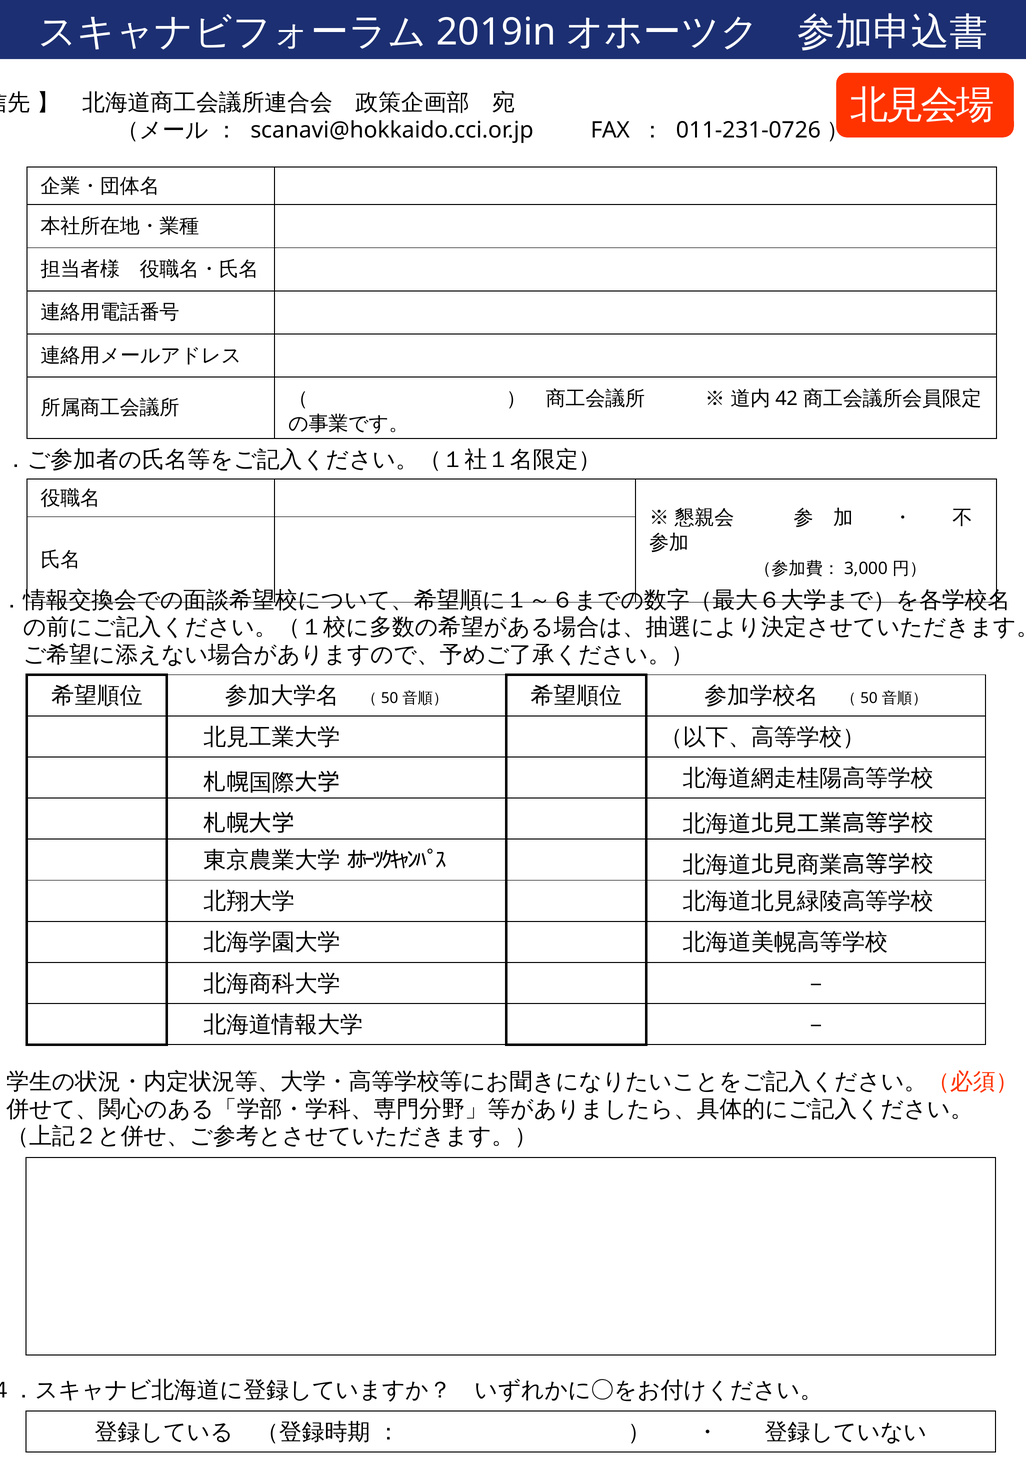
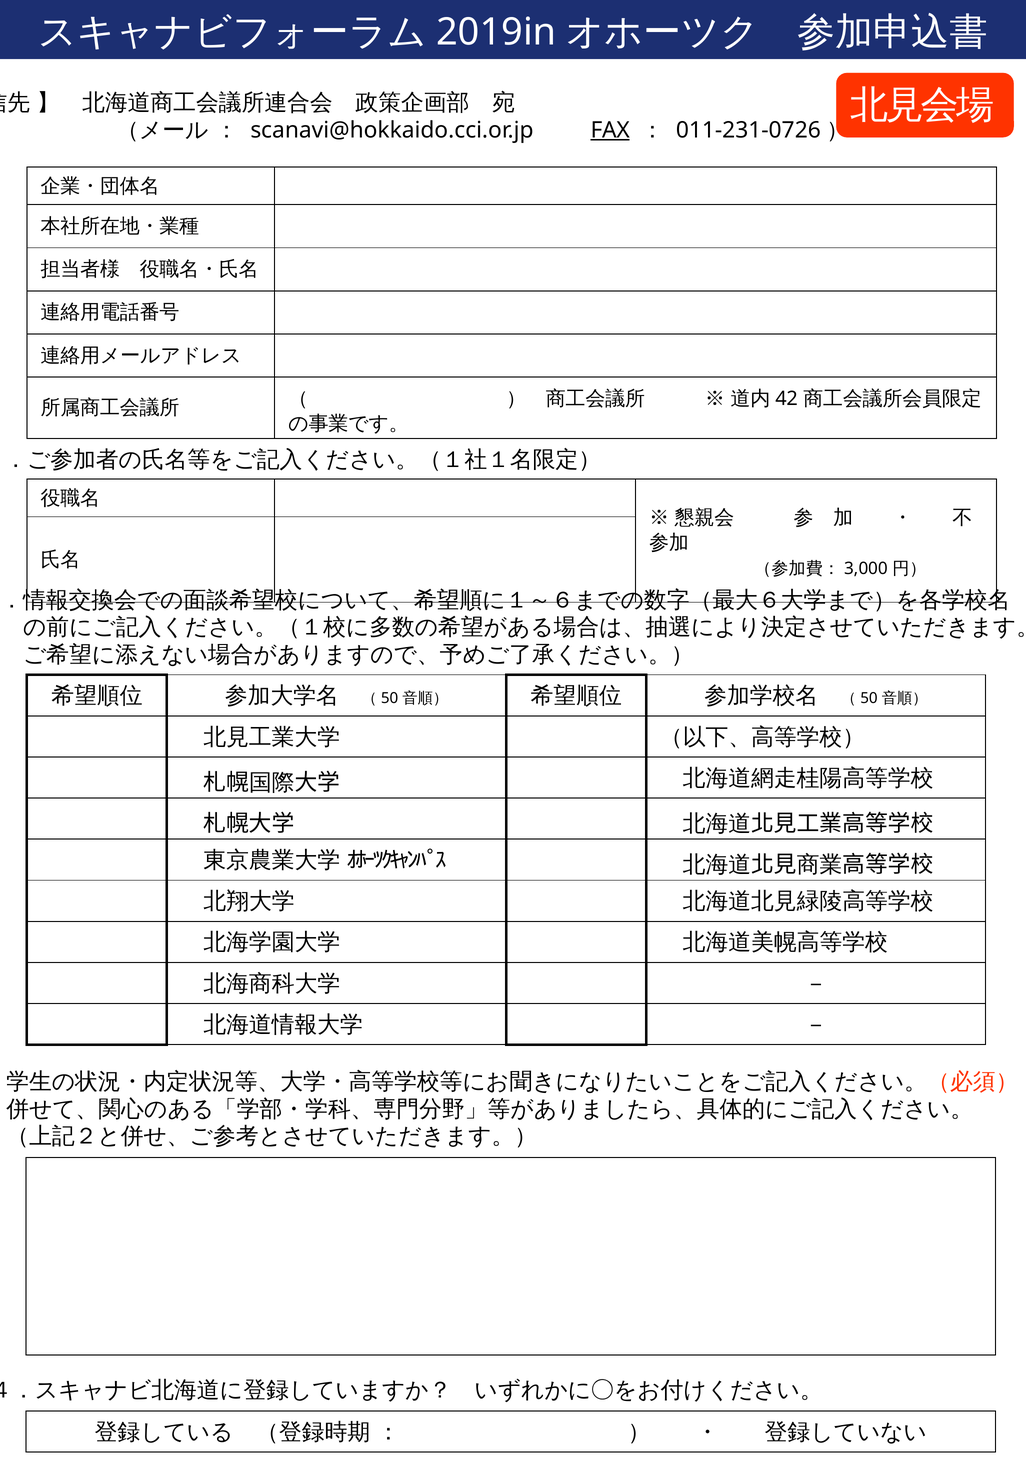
FAX underline: none -> present
